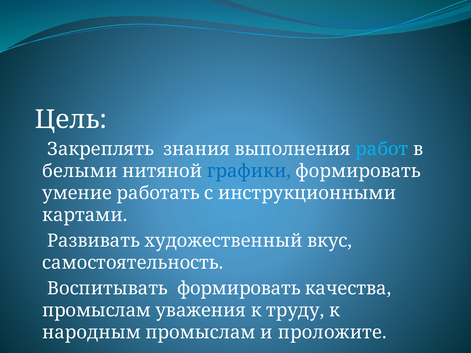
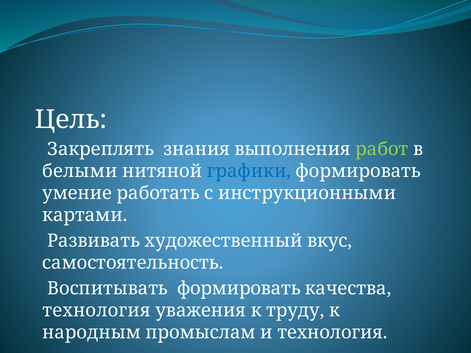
работ colour: light blue -> light green
промыслам at (97, 311): промыслам -> технология
и проложите: проложите -> технология
